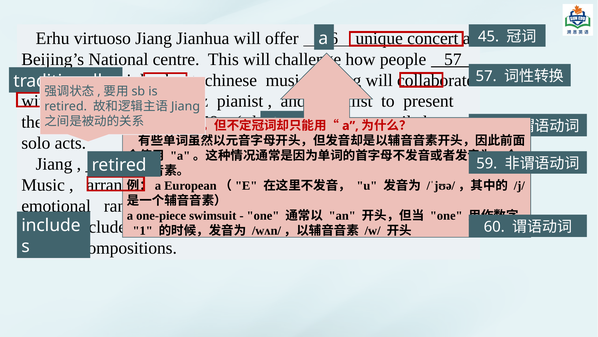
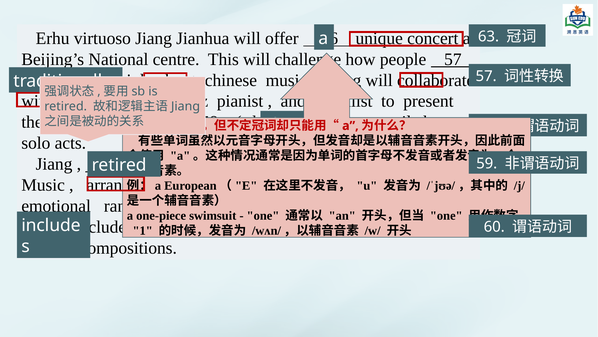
45: 45 -> 63
